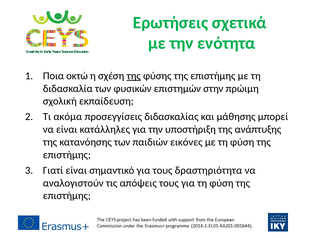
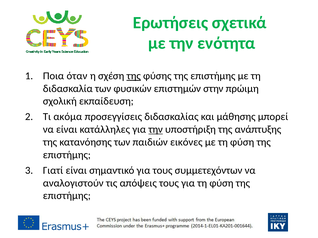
οκτώ: οκτώ -> όταν
την at (156, 130) underline: none -> present
δραστηριότητα: δραστηριότητα -> συμμετεχόντων
